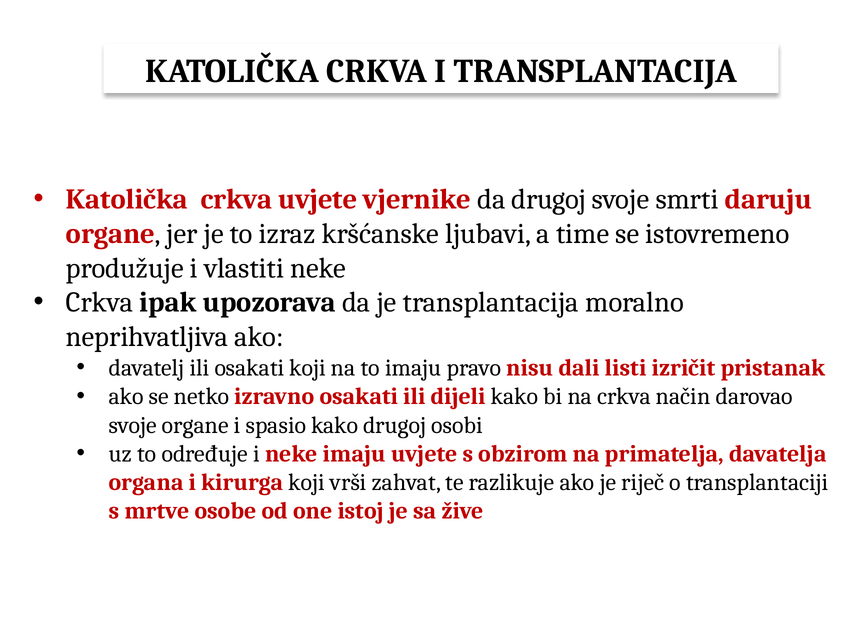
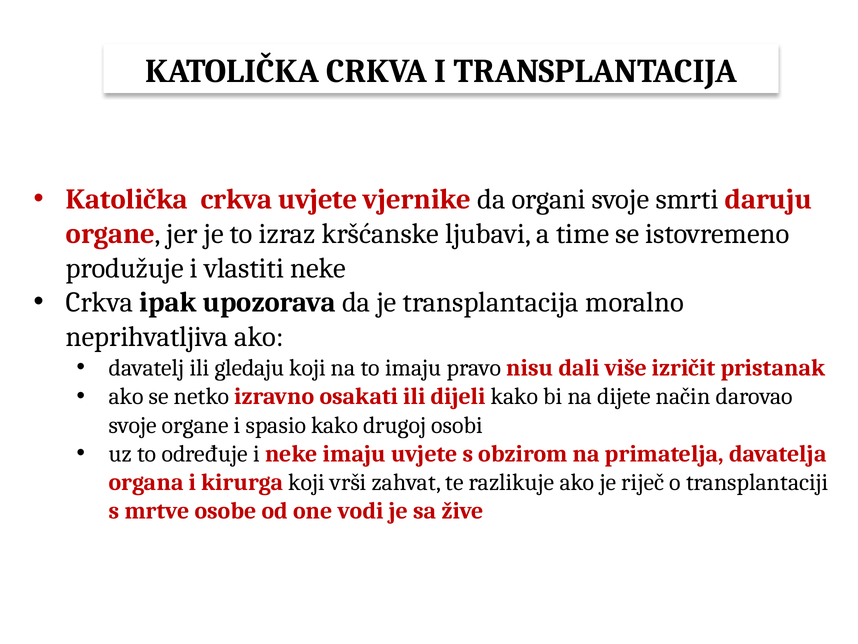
da drugoj: drugoj -> organi
ili osakati: osakati -> gledaju
listi: listi -> više
na crkva: crkva -> dijete
istoj: istoj -> vodi
